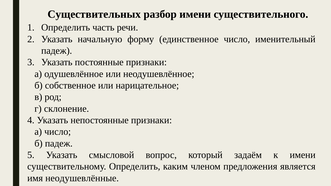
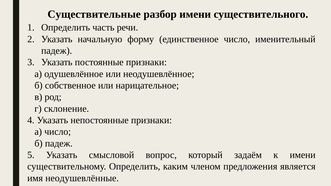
Существительных: Существительных -> Существительные
